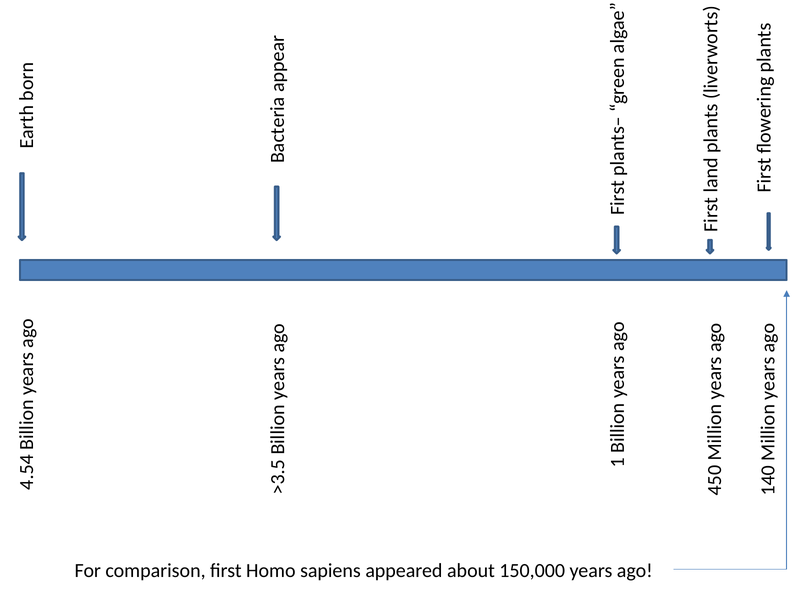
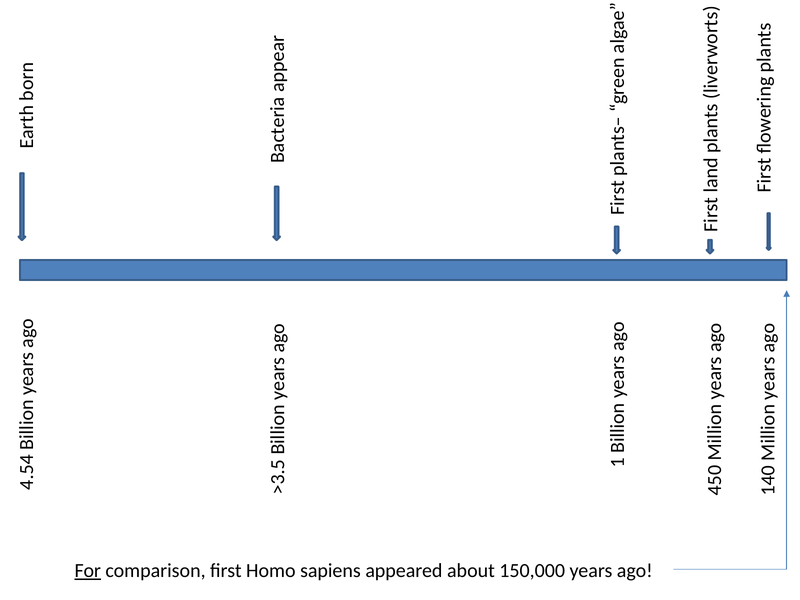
For underline: none -> present
